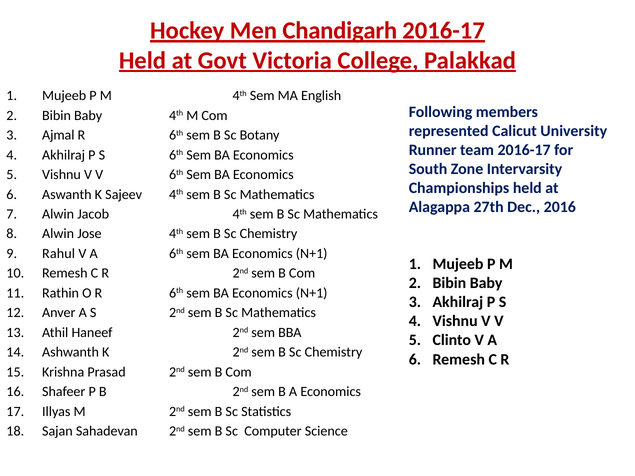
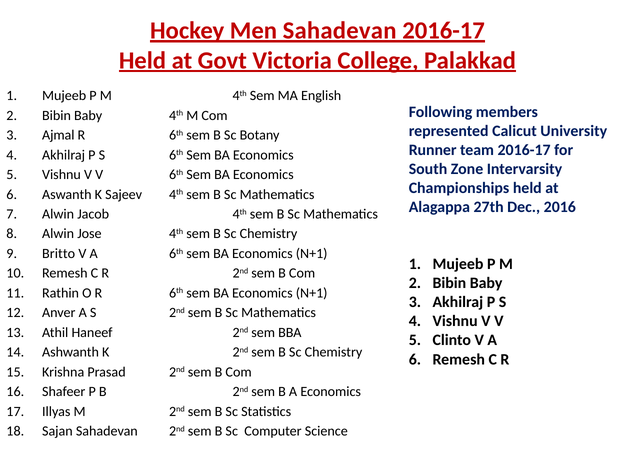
Men Chandigarh: Chandigarh -> Sahadevan
Rahul: Rahul -> Britto
